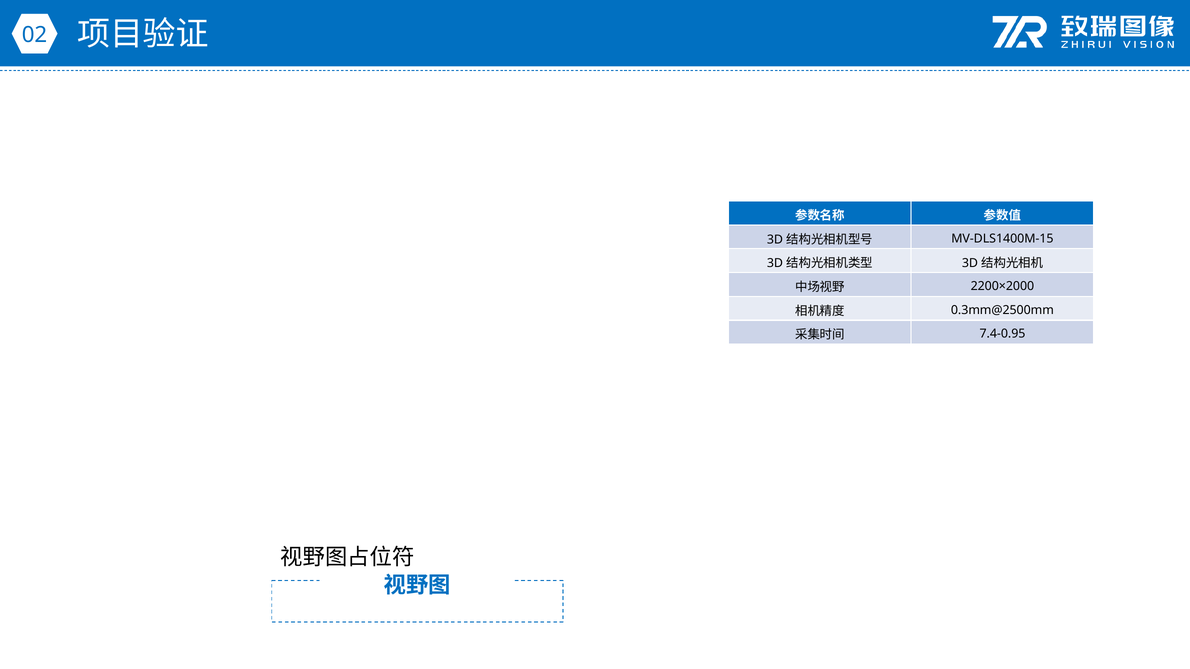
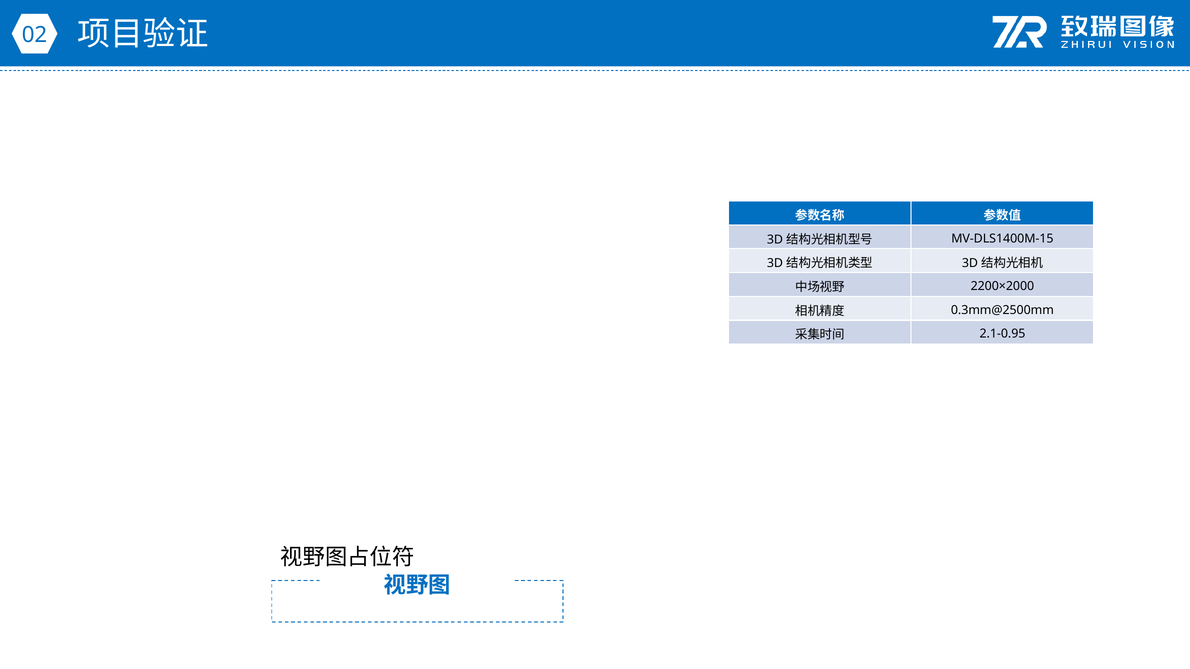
7.4-0.95: 7.4-0.95 -> 2.1-0.95
